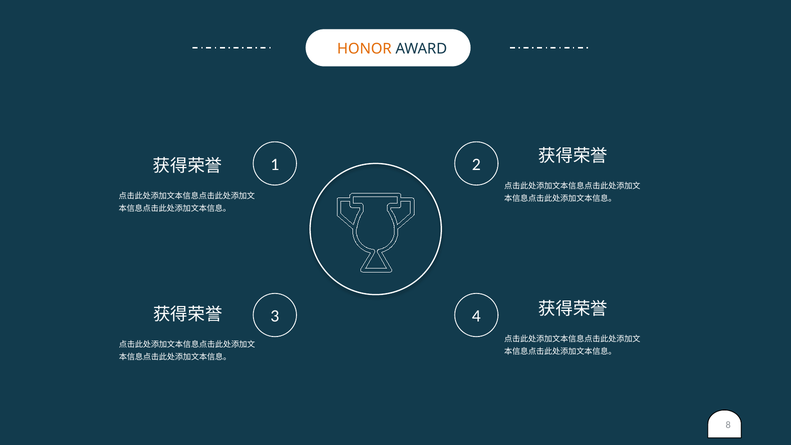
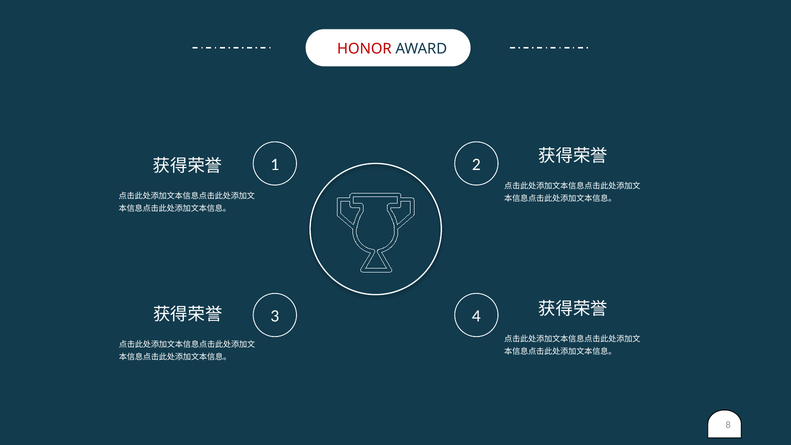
HONOR colour: orange -> red
